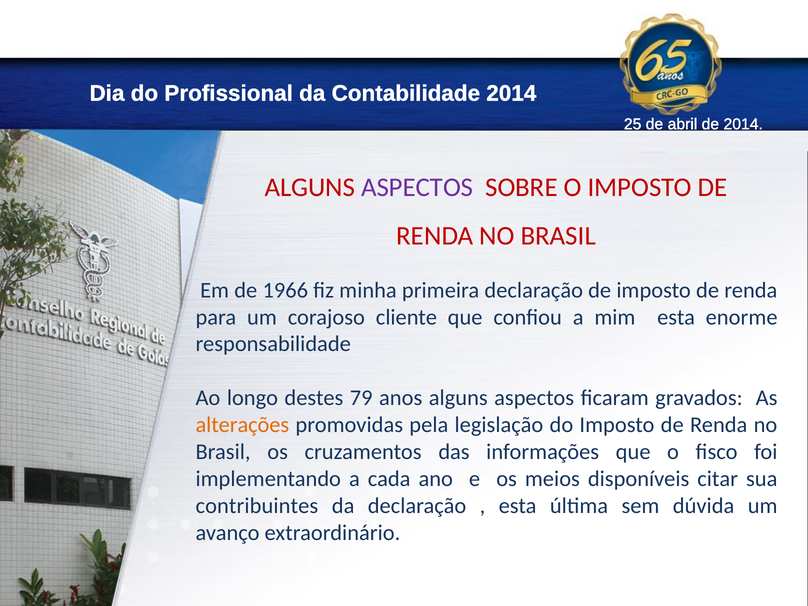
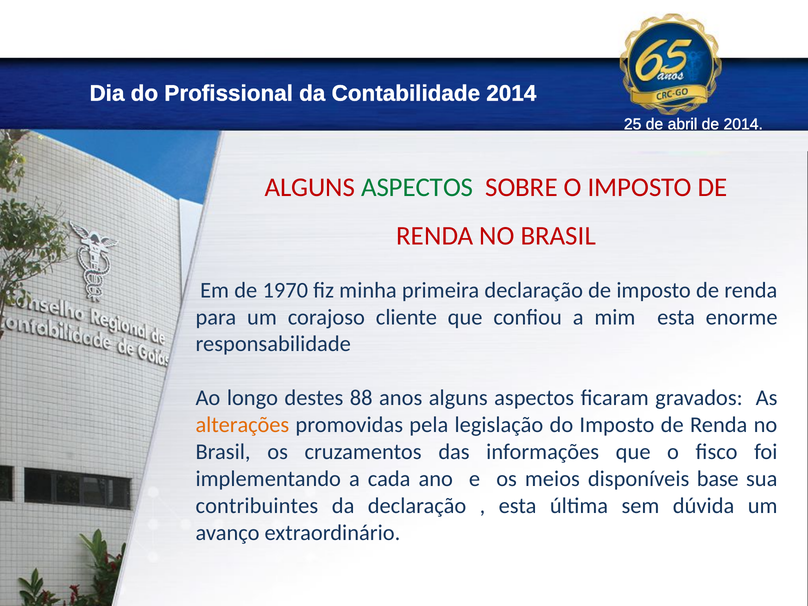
ASPECTOS at (417, 187) colour: purple -> green
1966: 1966 -> 1970
79: 79 -> 88
citar: citar -> base
